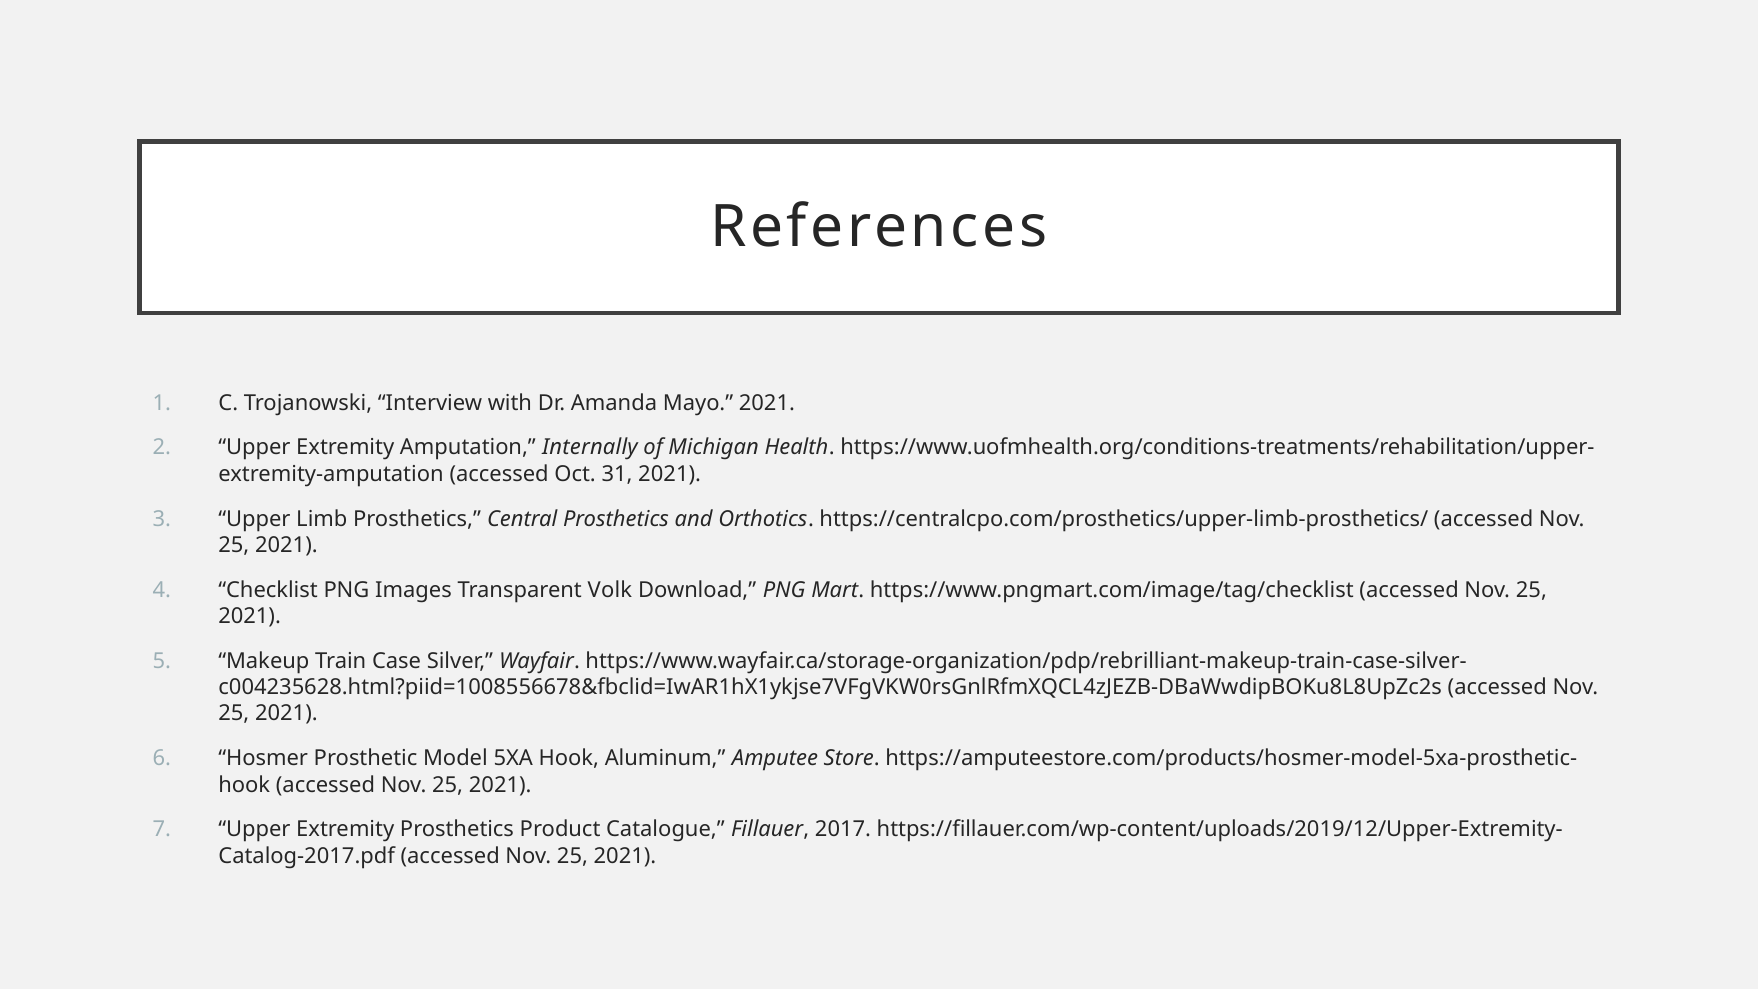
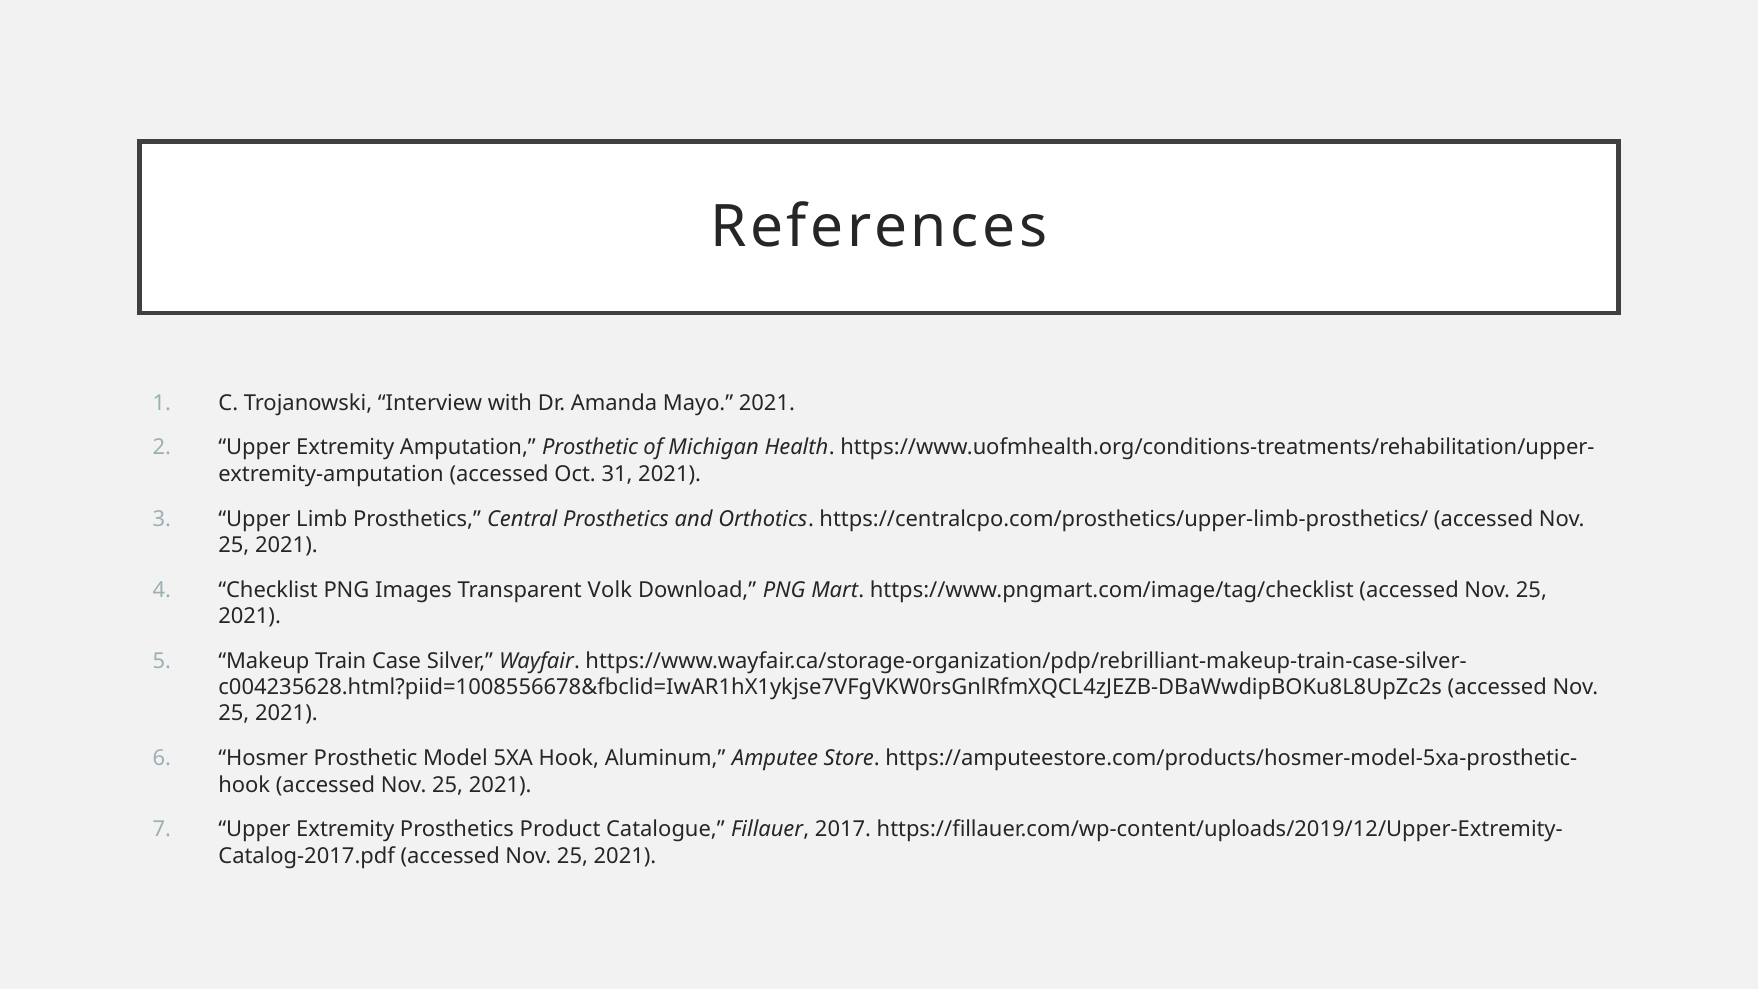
Amputation Internally: Internally -> Prosthetic
